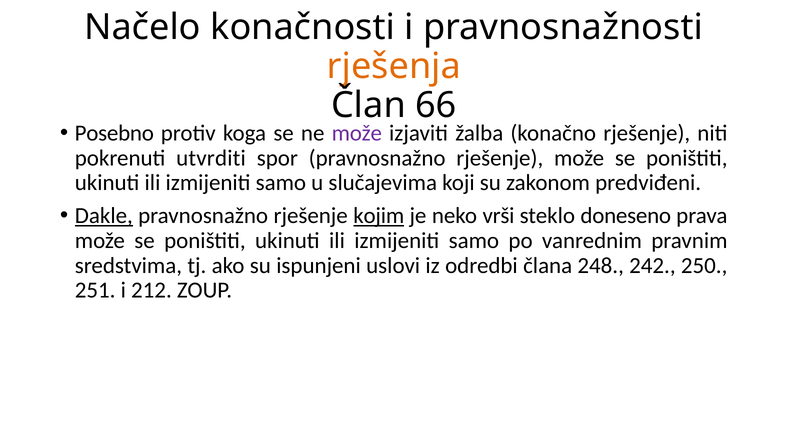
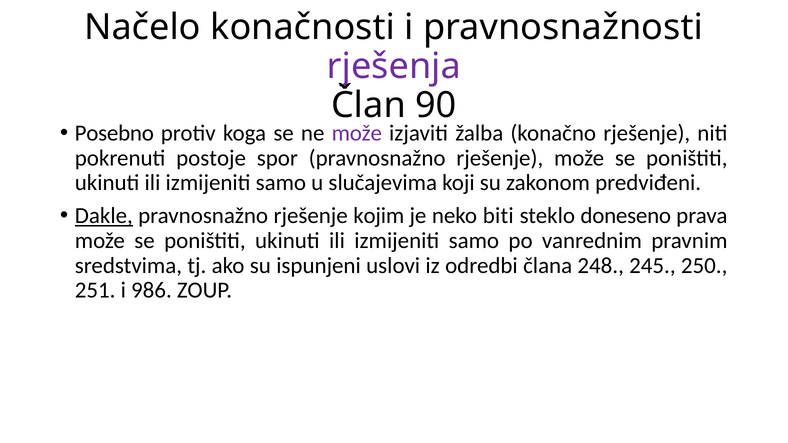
rješenja colour: orange -> purple
66: 66 -> 90
utvrditi: utvrditi -> postoje
kojim underline: present -> none
vrši: vrši -> biti
242: 242 -> 245
212: 212 -> 986
